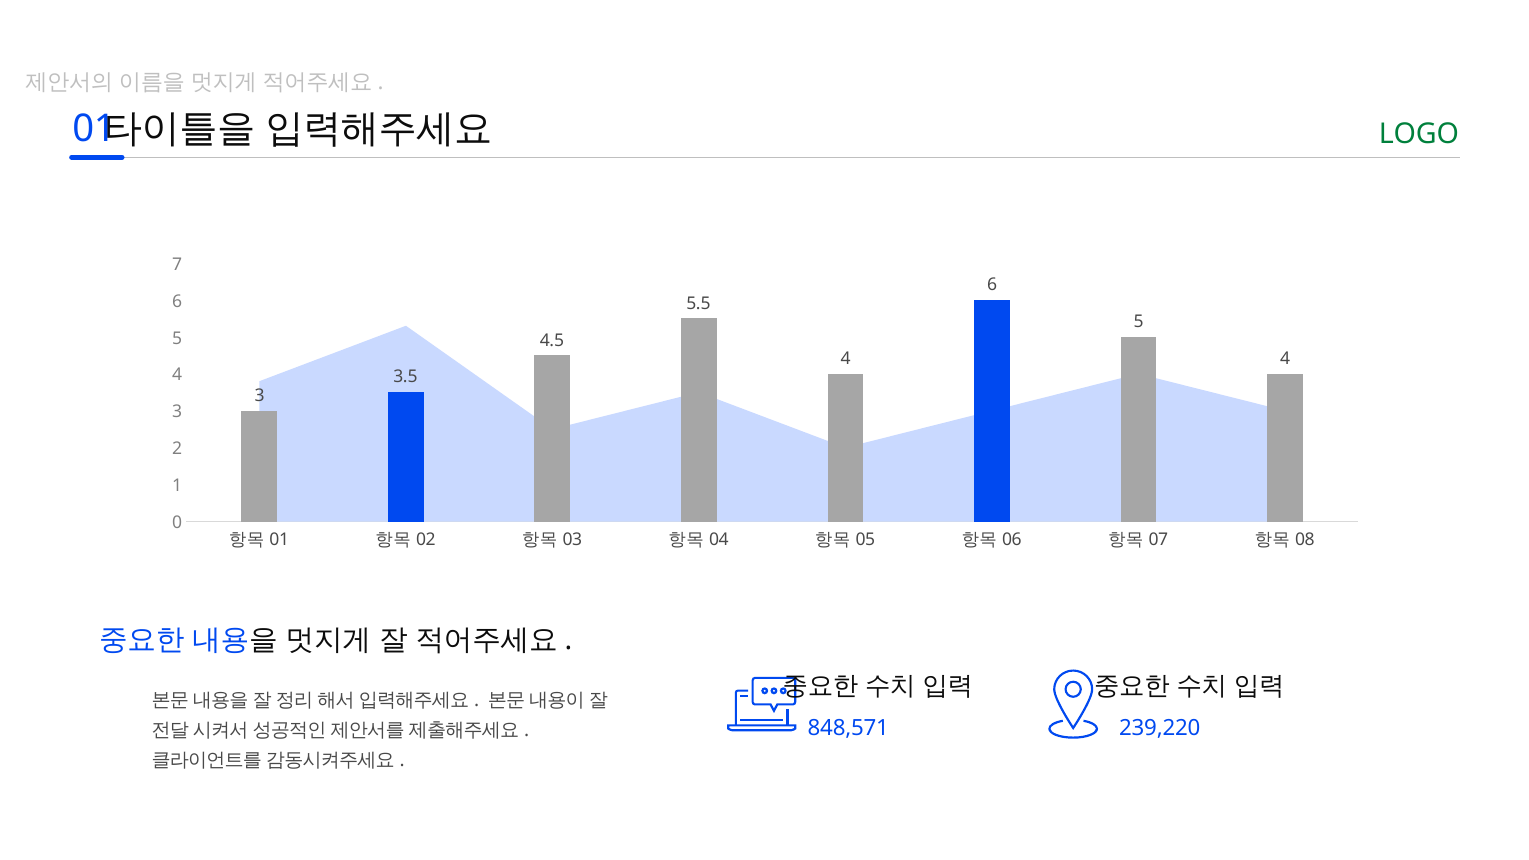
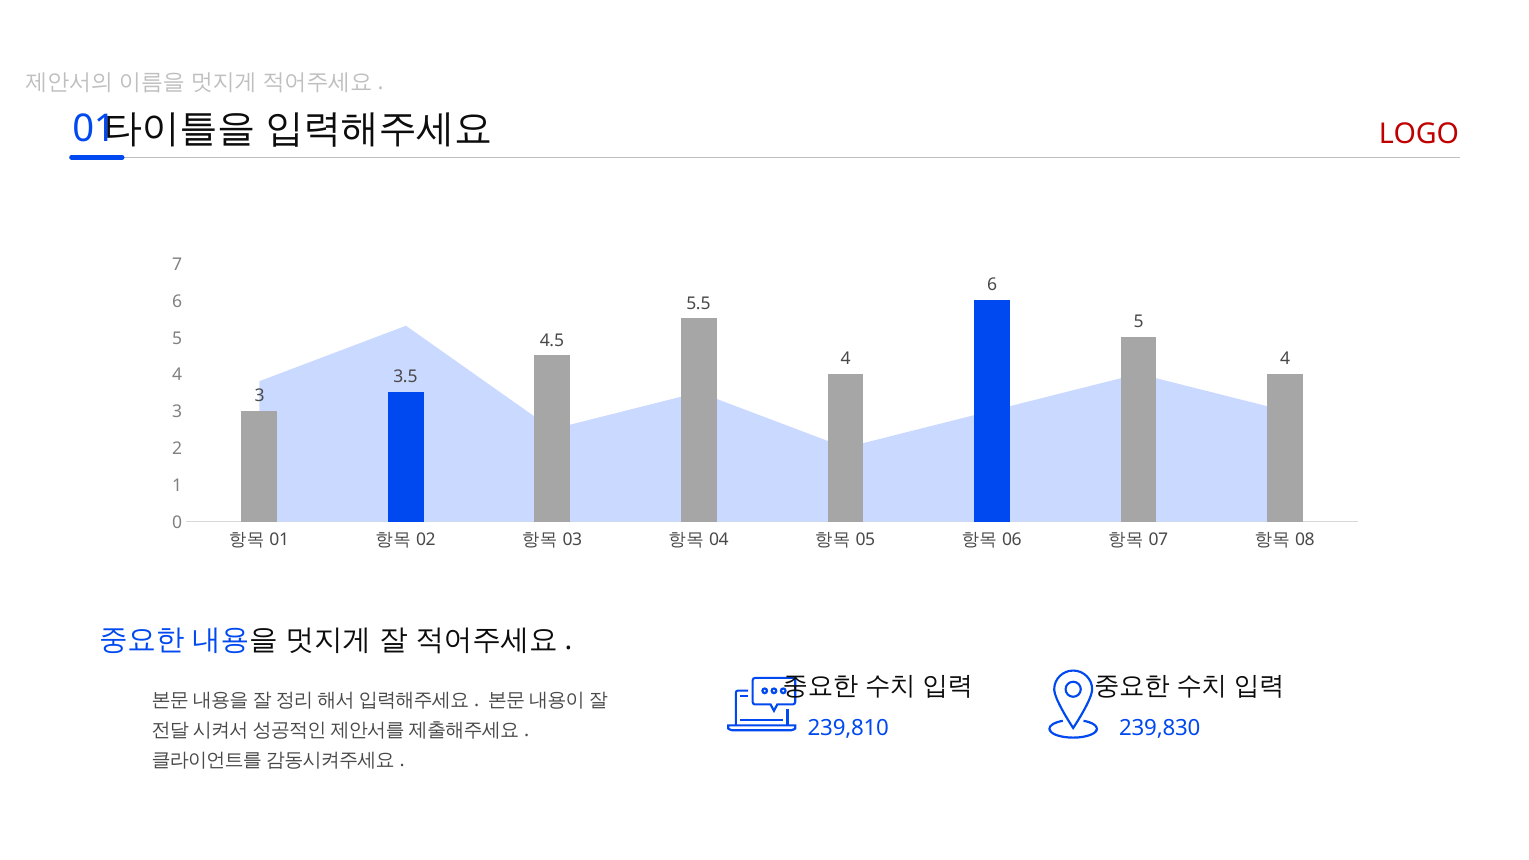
LOGO colour: green -> red
848,571: 848,571 -> 239,810
239,220: 239,220 -> 239,830
